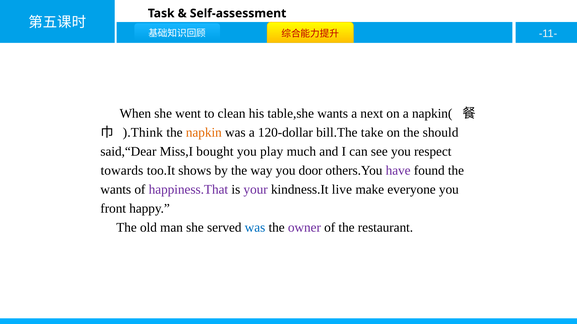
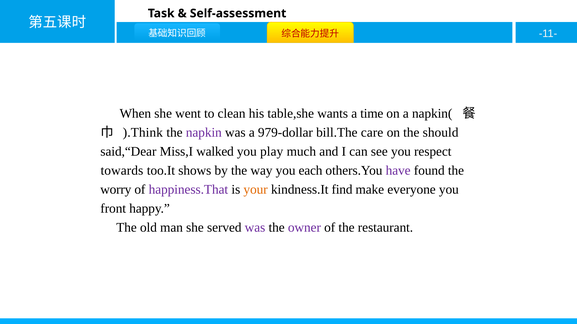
next: next -> time
napkin colour: orange -> purple
120-dollar: 120-dollar -> 979-dollar
take: take -> care
bought: bought -> walked
door: door -> each
wants at (116, 190): wants -> worry
your colour: purple -> orange
live: live -> find
was at (255, 228) colour: blue -> purple
